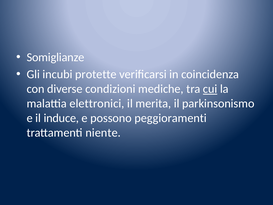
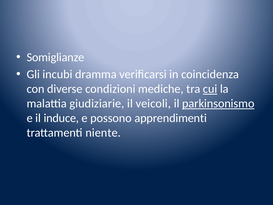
protette: protette -> dramma
elettronici: elettronici -> giudiziarie
merita: merita -> veicoli
parkinsonismo underline: none -> present
peggioramenti: peggioramenti -> apprendimenti
